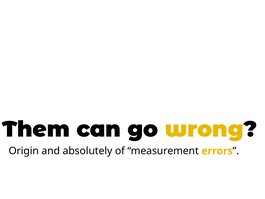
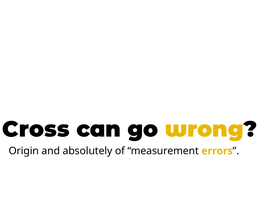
Them: Them -> Cross
